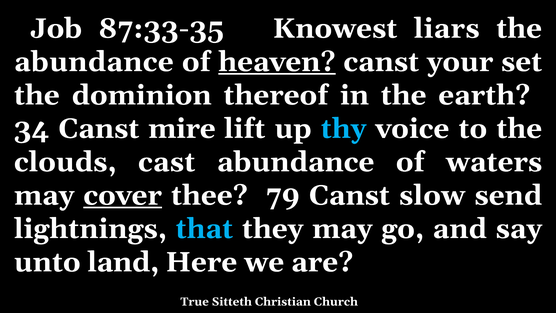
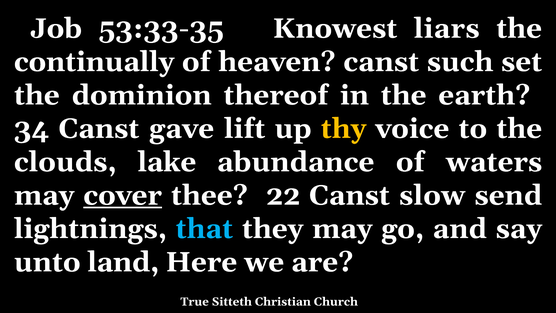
87:33-35: 87:33-35 -> 53:33-35
abundance at (94, 62): abundance -> continually
heaven underline: present -> none
your: your -> such
mire: mire -> gave
thy colour: light blue -> yellow
cast: cast -> lake
79: 79 -> 22
